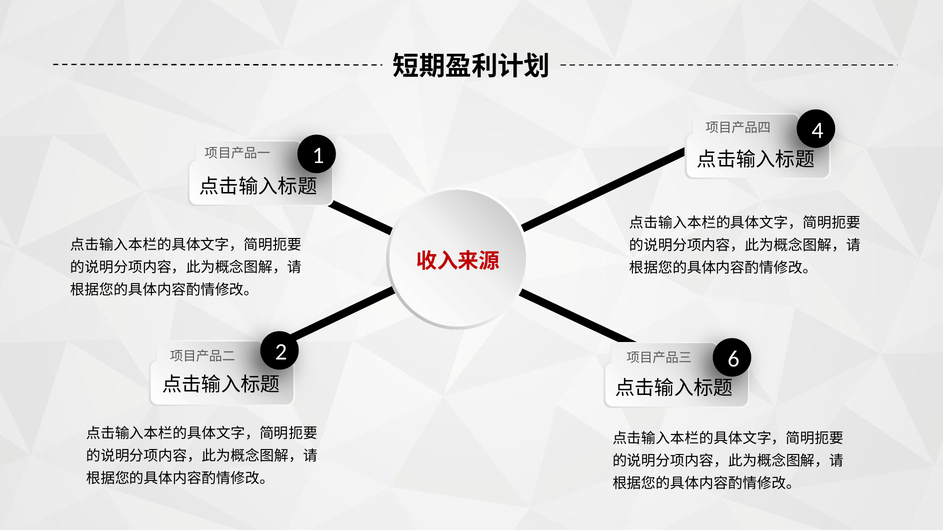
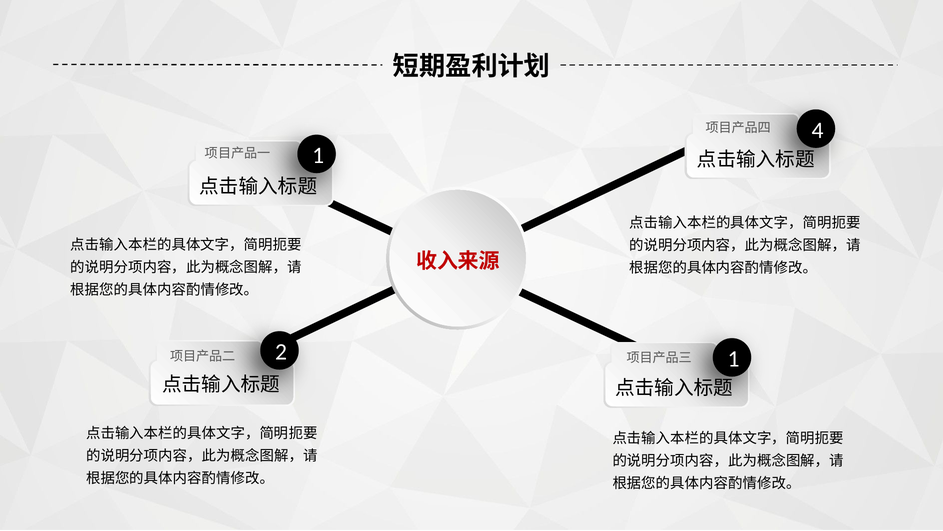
2 6: 6 -> 1
